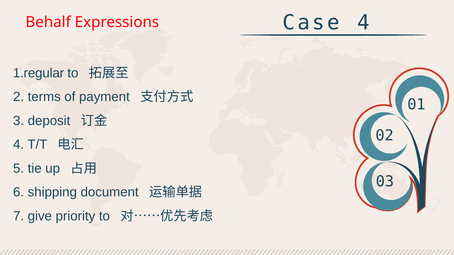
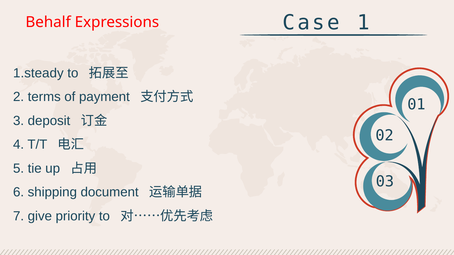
Case 4: 4 -> 1
1.regular: 1.regular -> 1.steady
